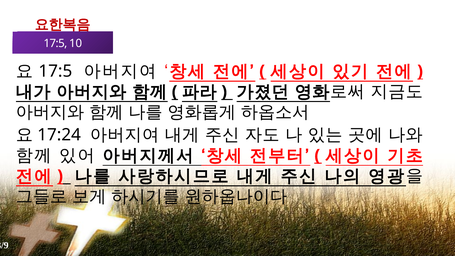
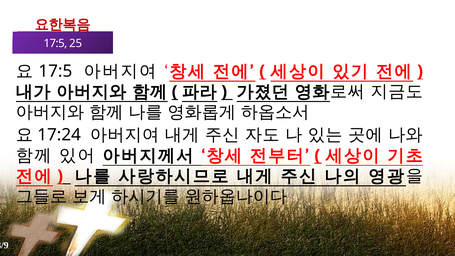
10: 10 -> 25
